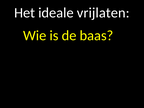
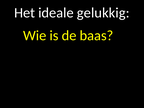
vrijlaten: vrijlaten -> gelukkig
